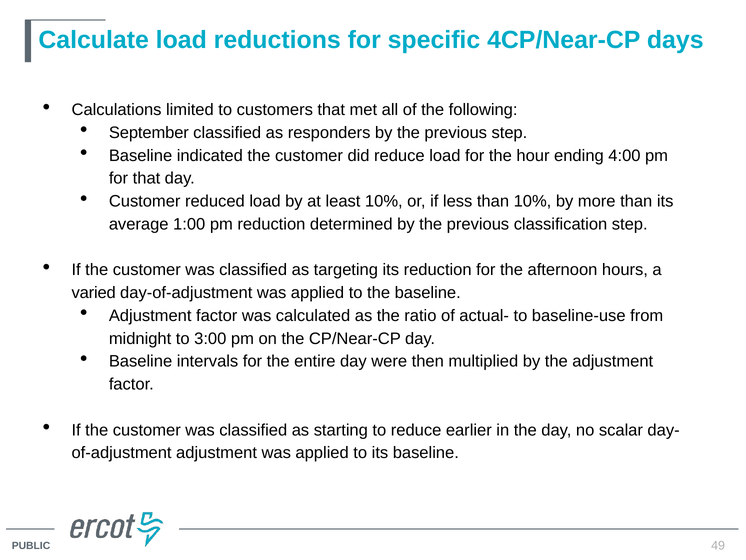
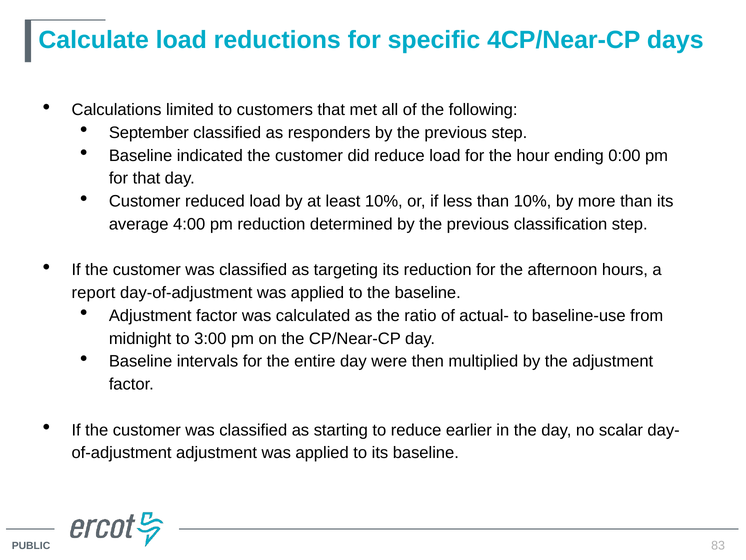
4:00: 4:00 -> 0:00
1:00: 1:00 -> 4:00
varied: varied -> report
49: 49 -> 83
